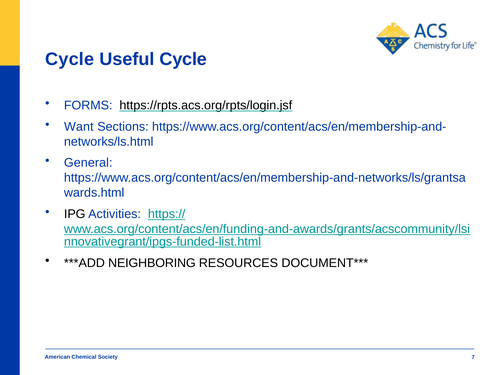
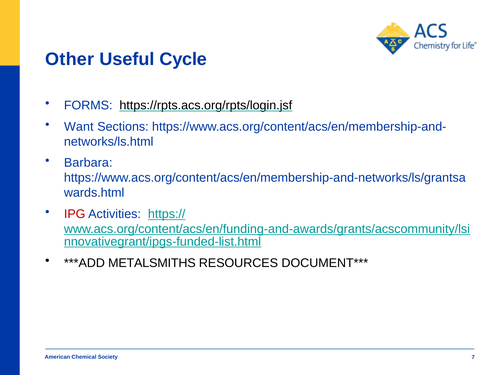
Cycle at (70, 59): Cycle -> Other
General: General -> Barbara
IPG colour: black -> red
NEIGHBORING: NEIGHBORING -> METALSMITHS
